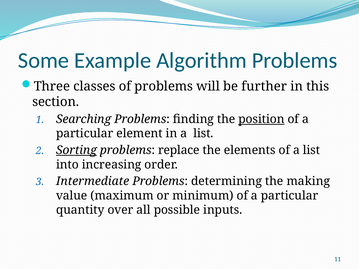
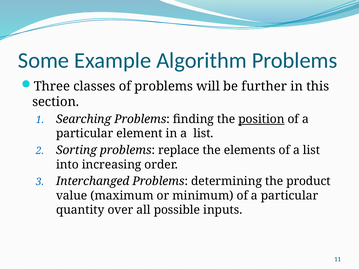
Sorting underline: present -> none
Intermediate: Intermediate -> Interchanged
making: making -> product
